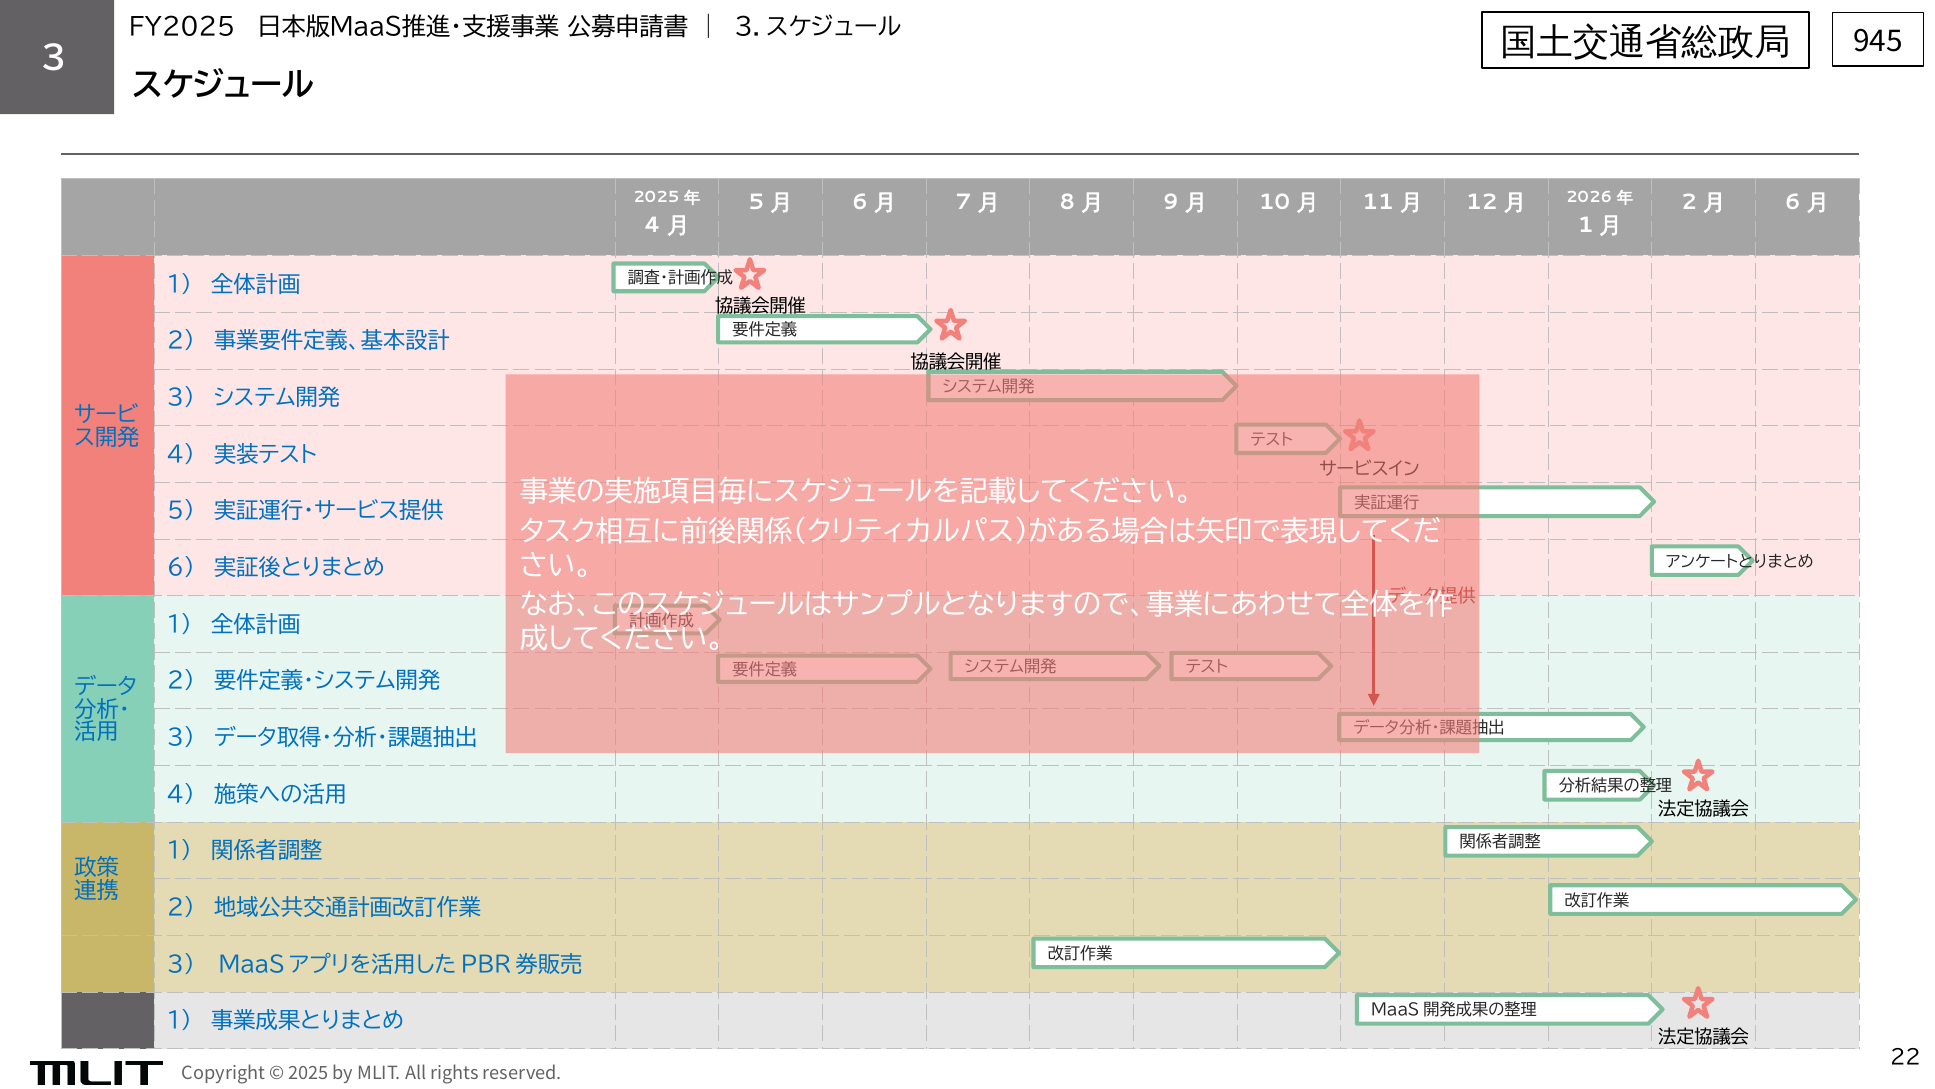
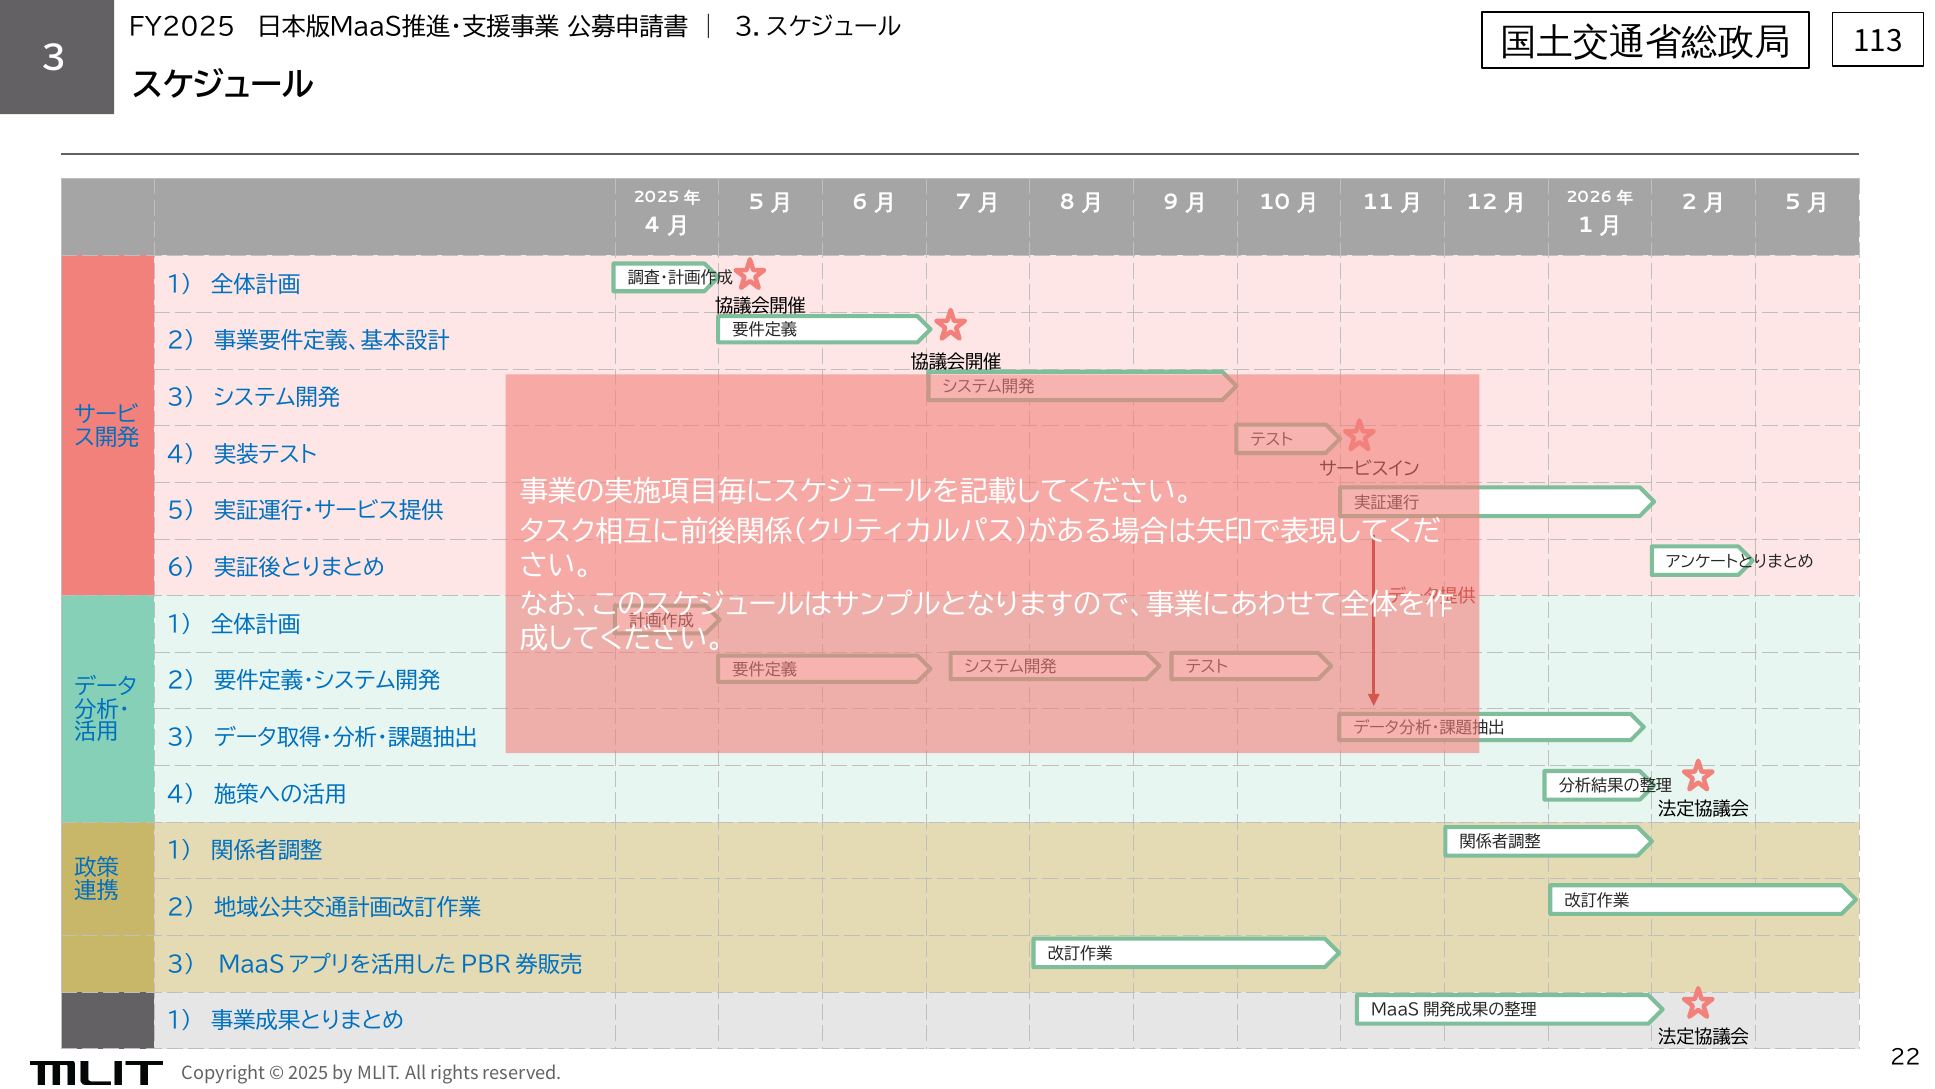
945: 945 -> 113
6 at (1793, 202): 6 -> 5
